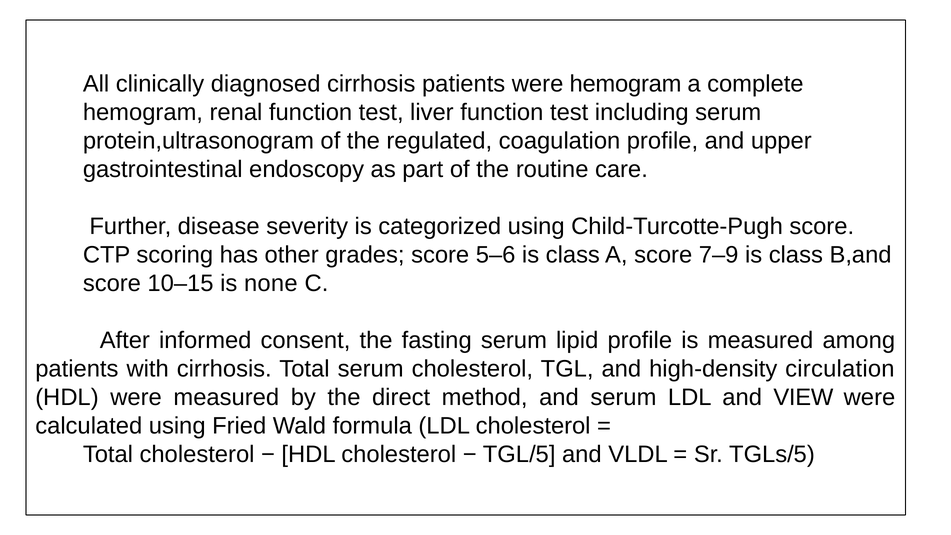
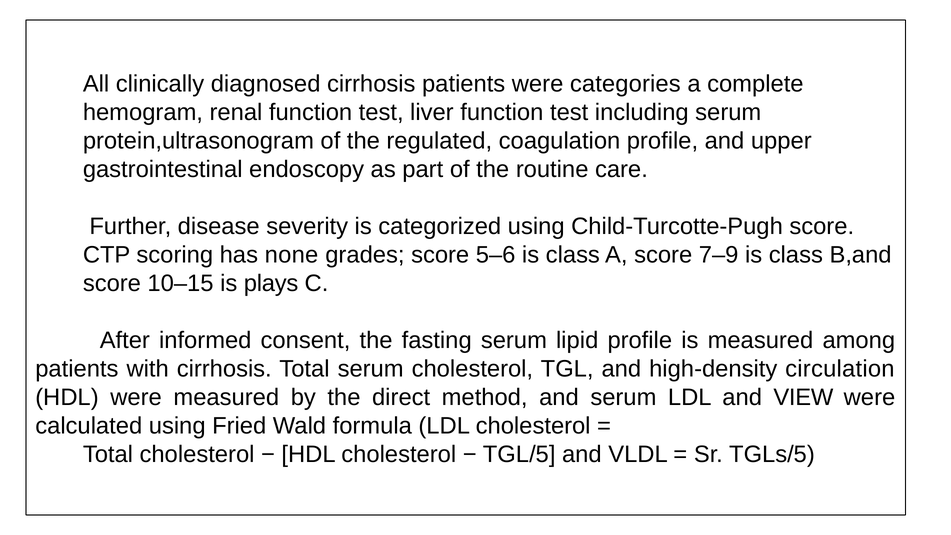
were hemogram: hemogram -> categories
other: other -> none
none: none -> plays
